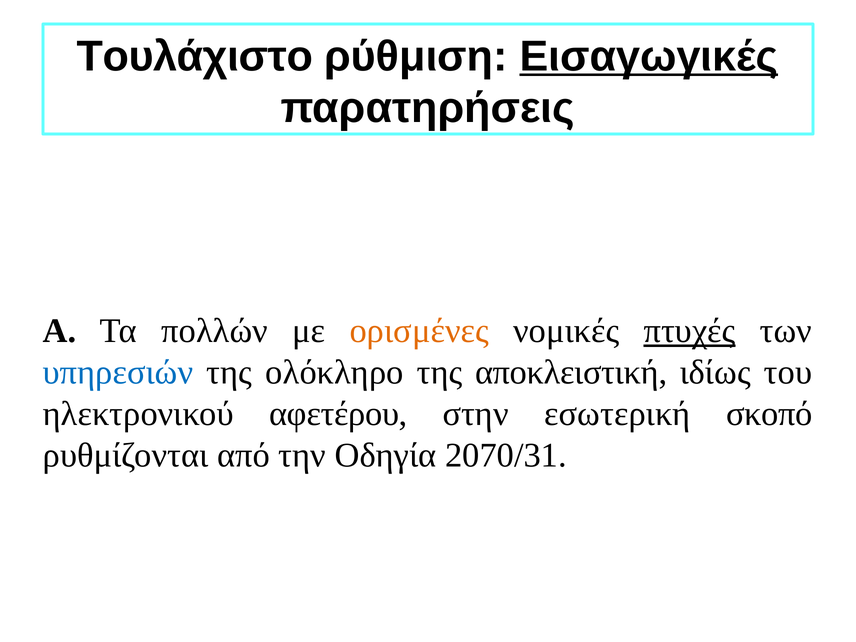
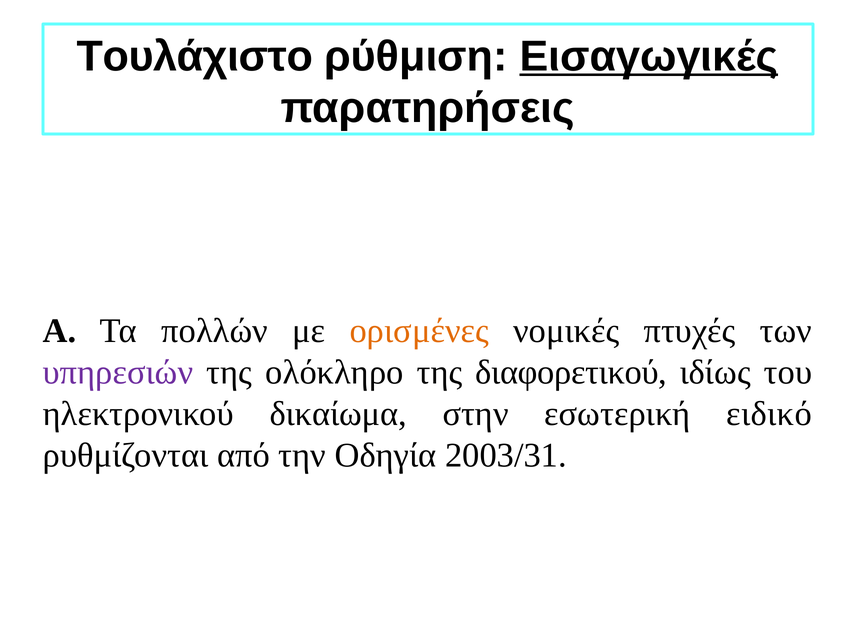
πτυχές underline: present -> none
υπηρεσιών colour: blue -> purple
αποκλειστική: αποκλειστική -> διαφορετικού
αφετέρου: αφετέρου -> δικαίωμα
σκοπό: σκοπό -> ειδικό
2070/31: 2070/31 -> 2003/31
